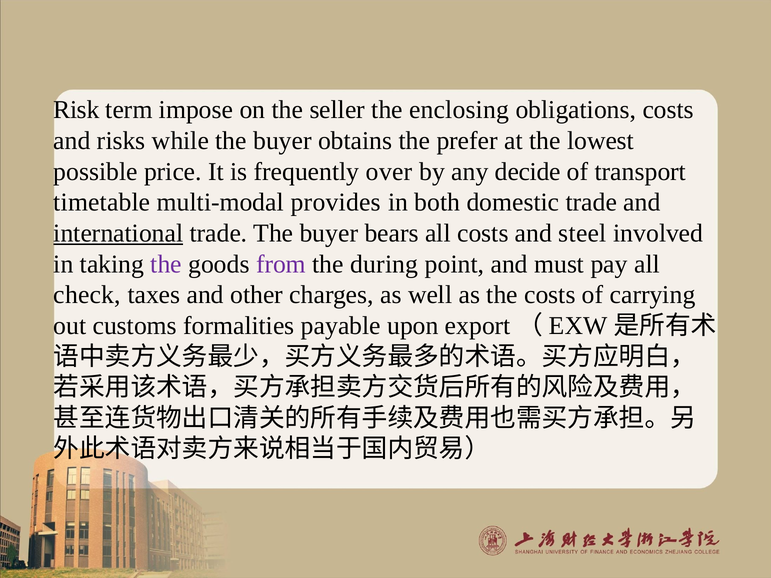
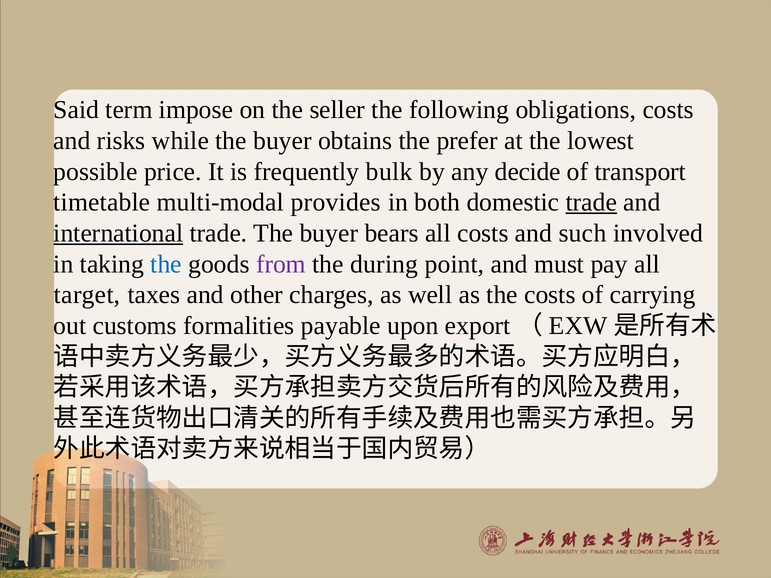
Risk: Risk -> Said
enclosing: enclosing -> following
over: over -> bulk
trade at (591, 202) underline: none -> present
steel: steel -> such
the at (166, 264) colour: purple -> blue
check: check -> target
